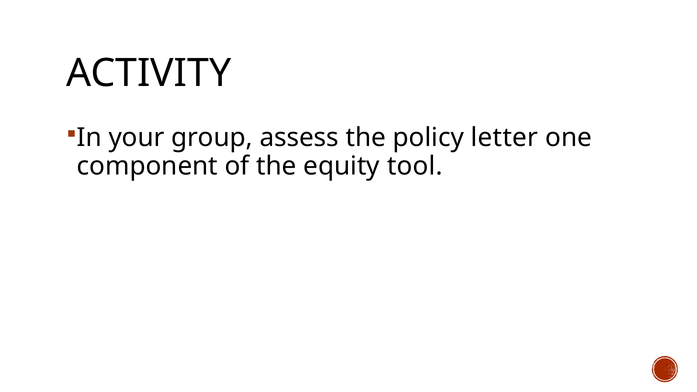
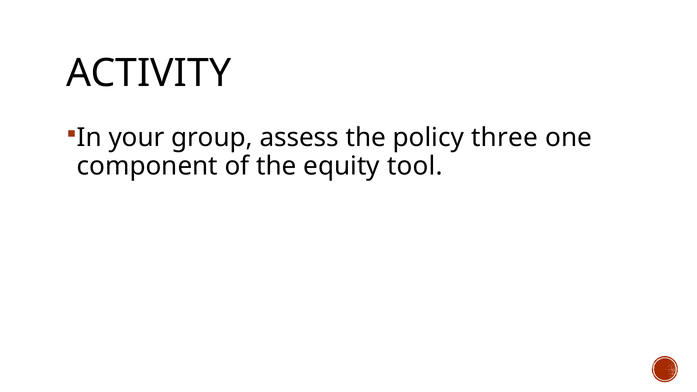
letter: letter -> three
